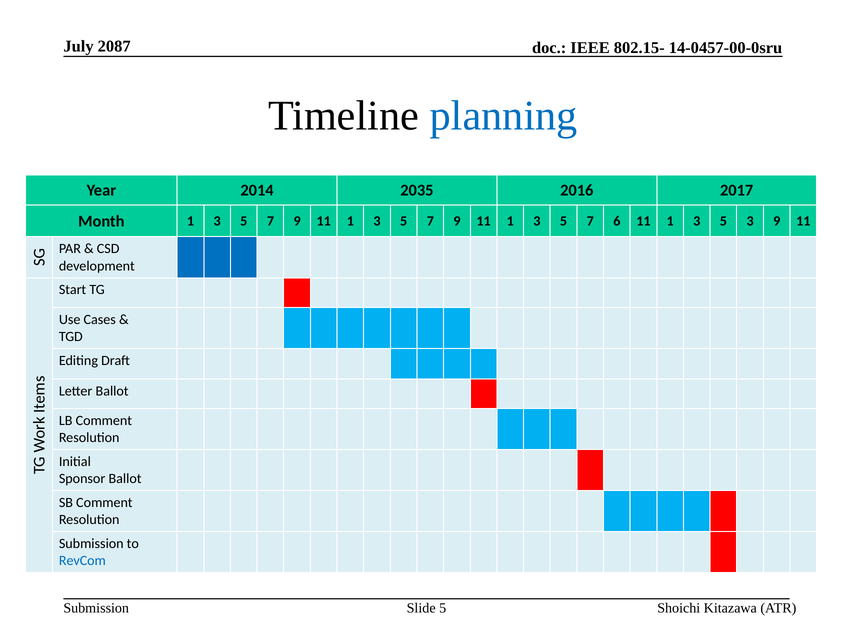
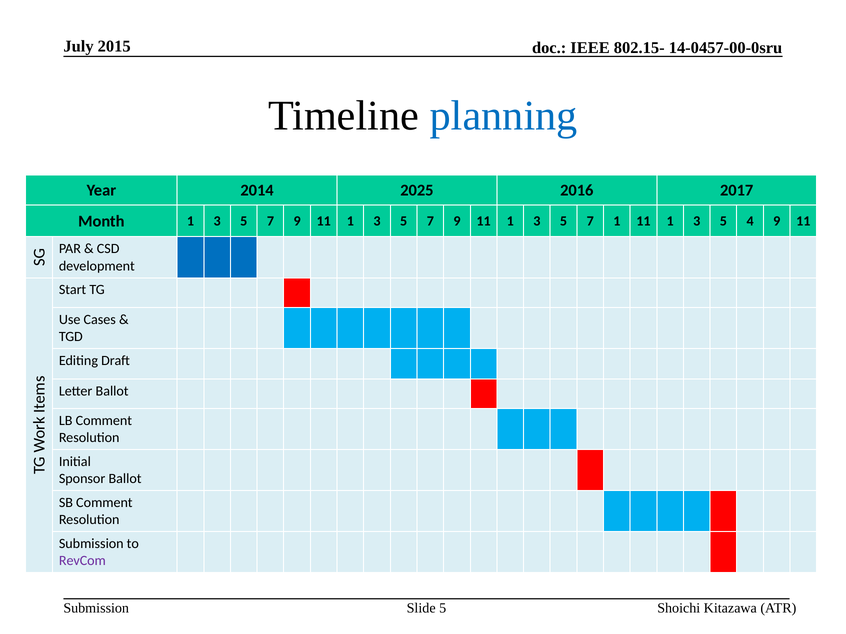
2087: 2087 -> 2015
2035: 2035 -> 2025
7 6: 6 -> 1
5 3: 3 -> 4
RevCom colour: blue -> purple
